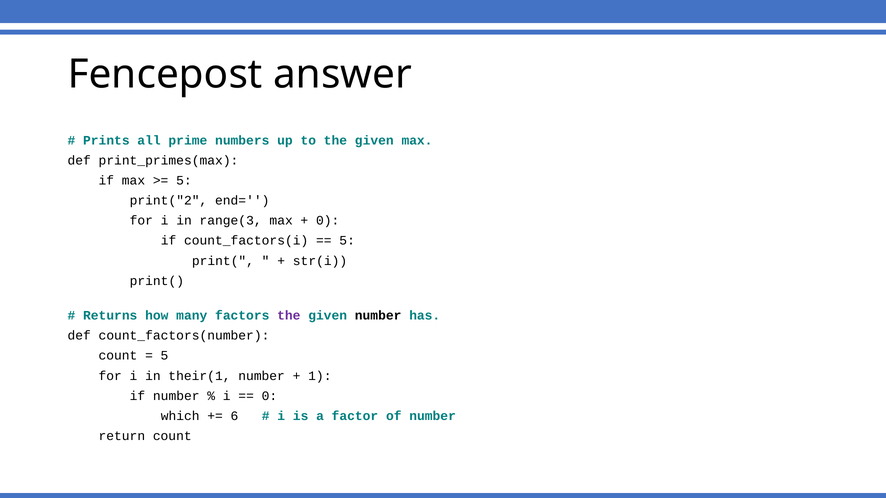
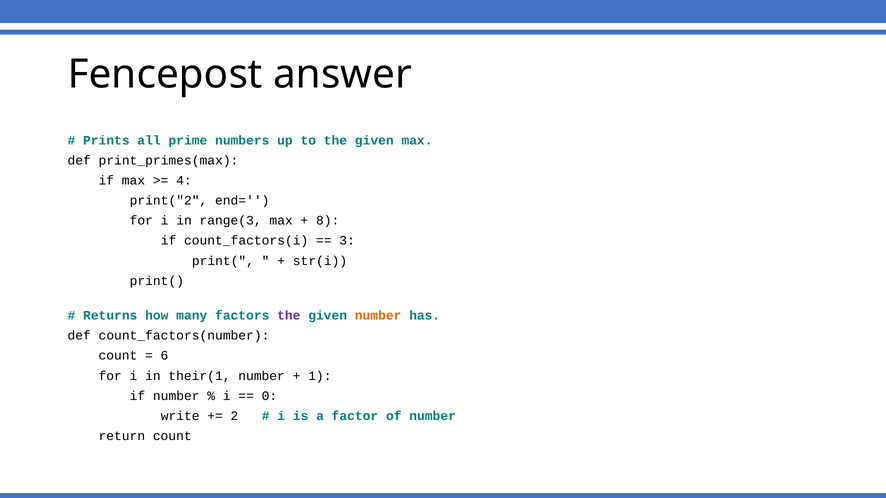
5 at (184, 181): 5 -> 4
0 at (328, 221): 0 -> 8
5 at (347, 241): 5 -> 3
number at (378, 316) colour: black -> orange
5 at (164, 356): 5 -> 6
which: which -> write
6: 6 -> 2
